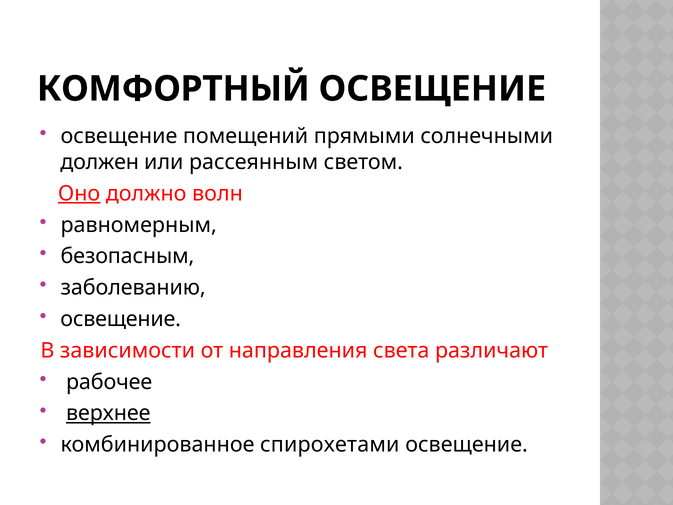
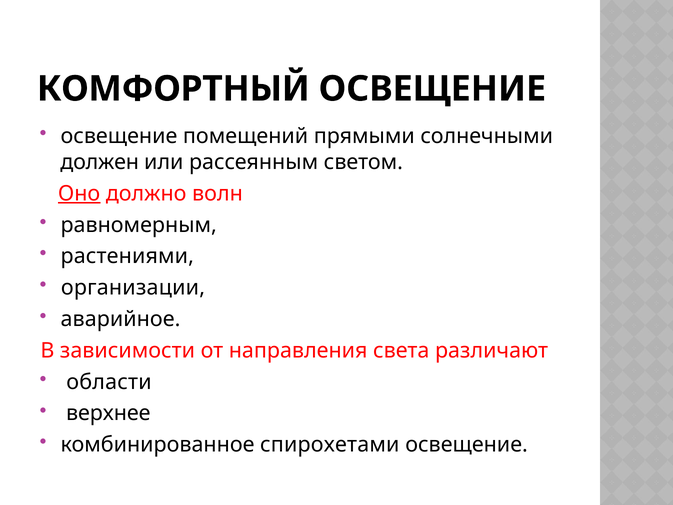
безопасным: безопасным -> растениями
заболеванию: заболеванию -> организации
освещение at (121, 319): освещение -> аварийное
рабочее: рабочее -> области
верхнее underline: present -> none
